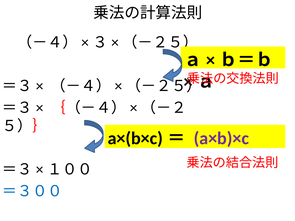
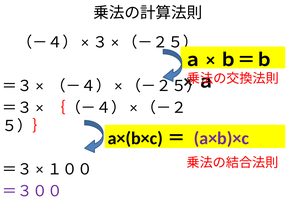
＝３００ colour: blue -> purple
